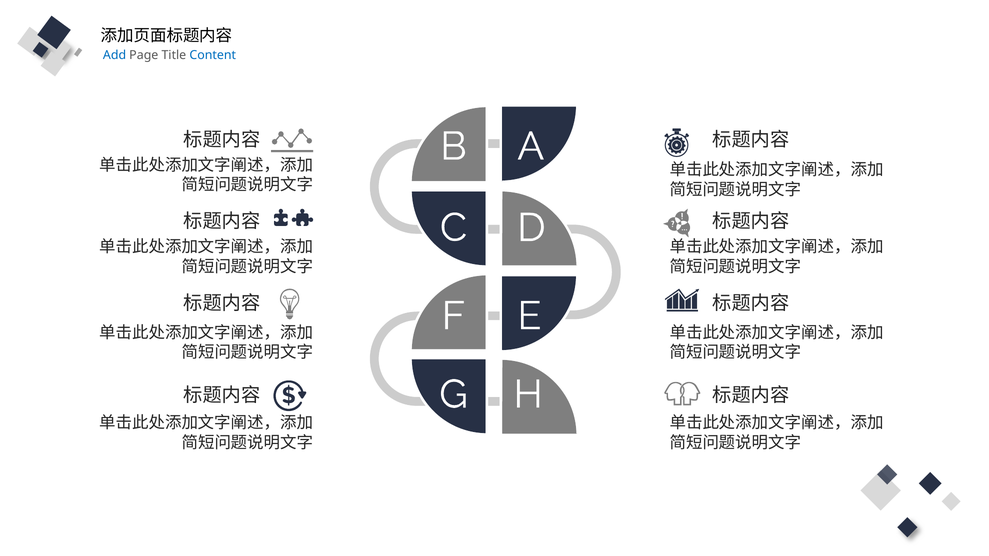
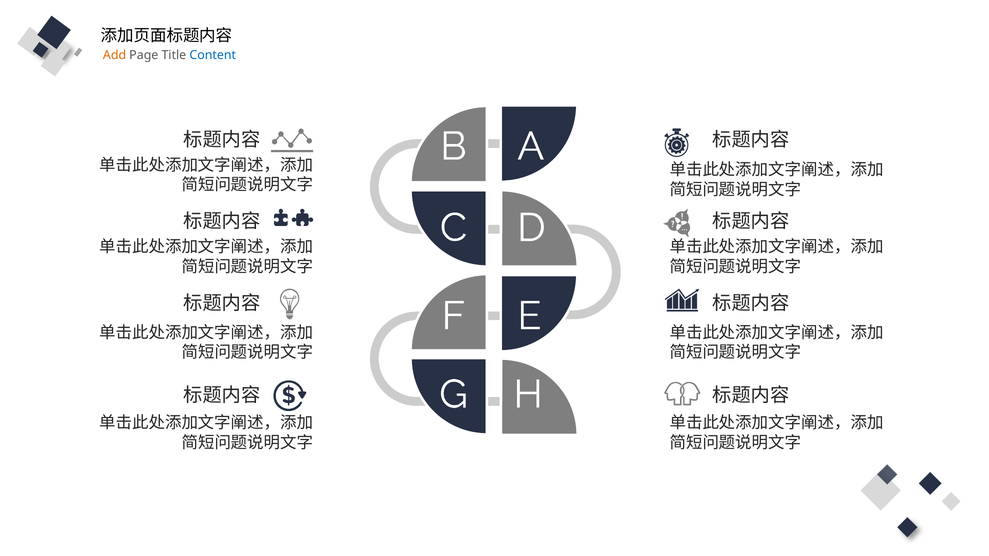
Add colour: blue -> orange
